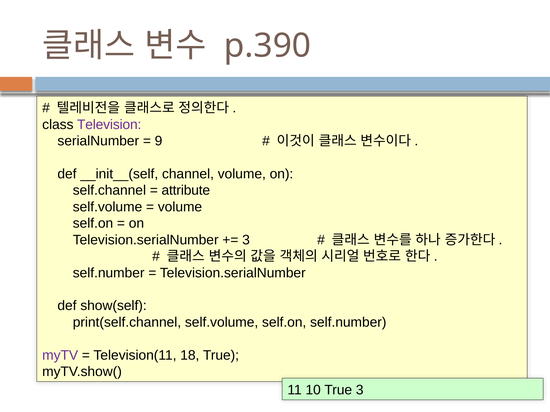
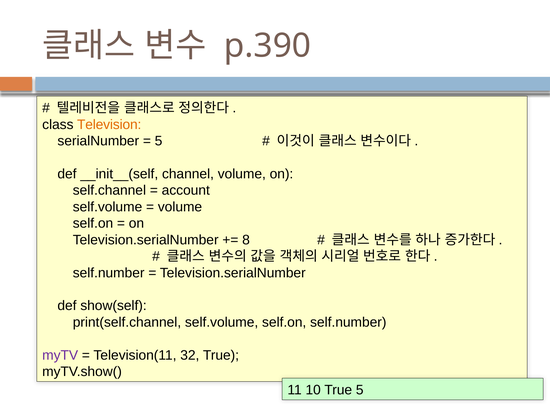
Television colour: purple -> orange
9 at (159, 141): 9 -> 5
attribute: attribute -> account
3 at (246, 240): 3 -> 8
18: 18 -> 32
True 3: 3 -> 5
